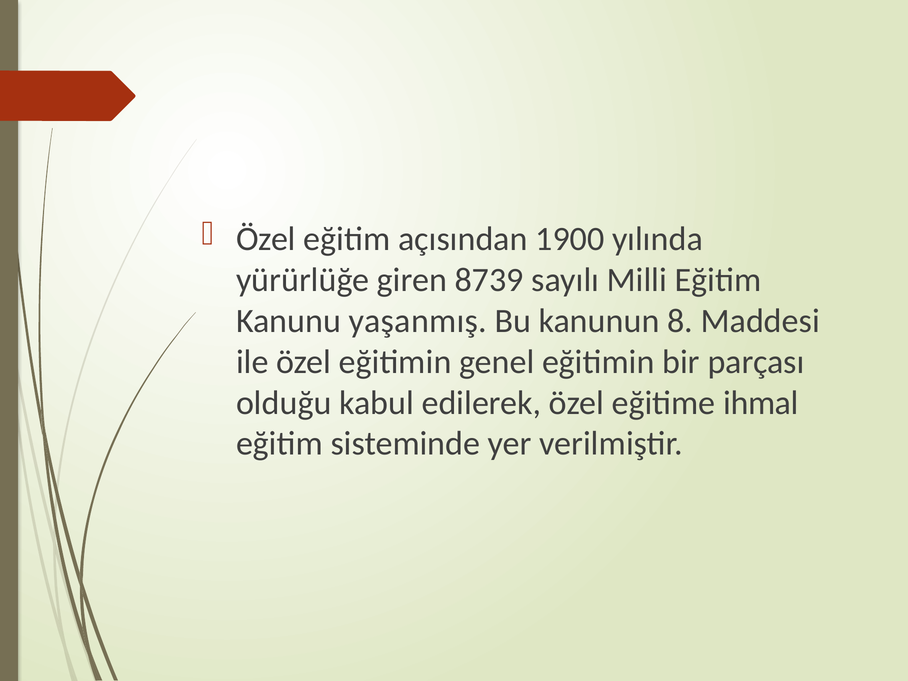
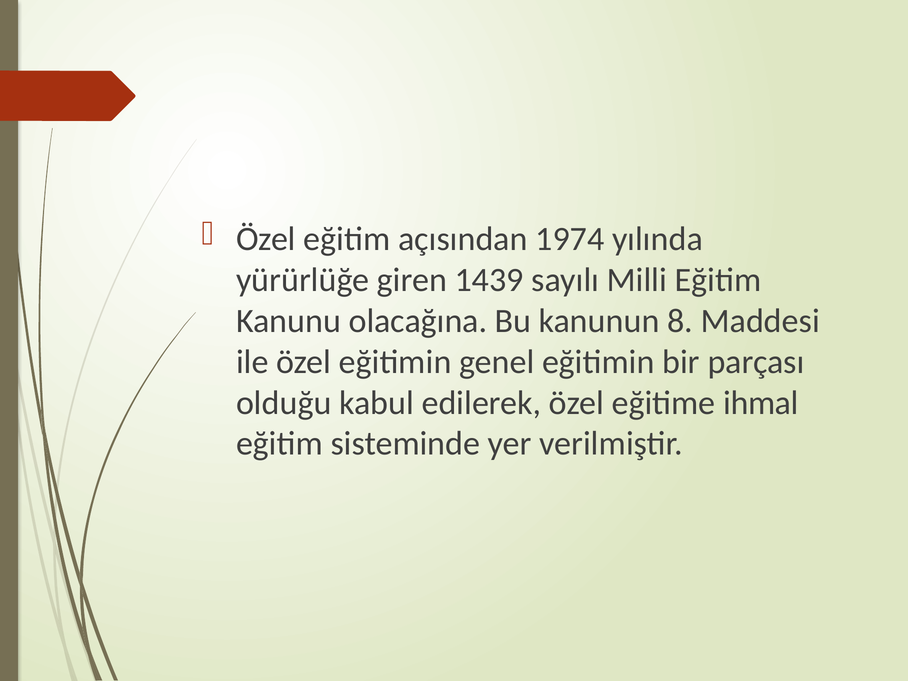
1900: 1900 -> 1974
8739: 8739 -> 1439
yaşanmış: yaşanmış -> olacağına
